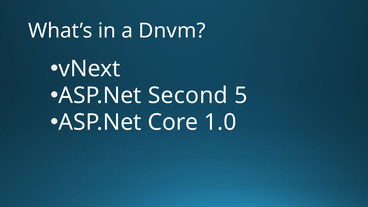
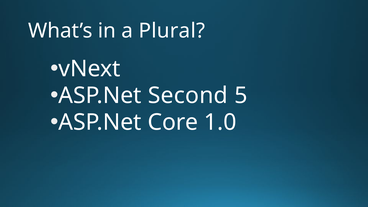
Dnvm: Dnvm -> Plural
